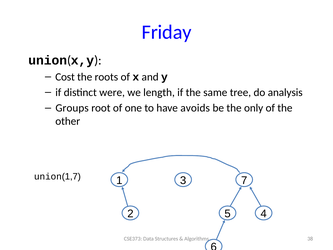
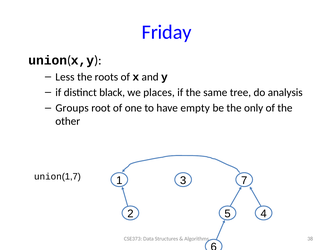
Cost: Cost -> Less
were: were -> black
length: length -> places
avoids: avoids -> empty
